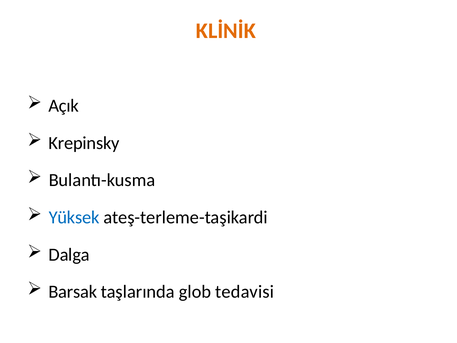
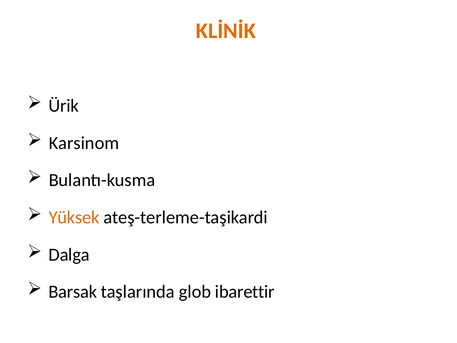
Açık: Açık -> Ürik
Krepinsky: Krepinsky -> Karsinom
Yüksek colour: blue -> orange
tedavisi: tedavisi -> ibarettir
